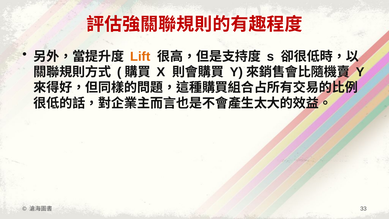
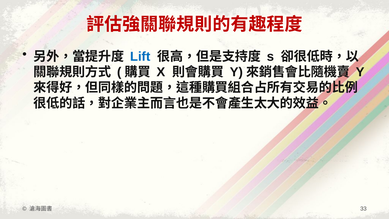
Lift colour: orange -> blue
